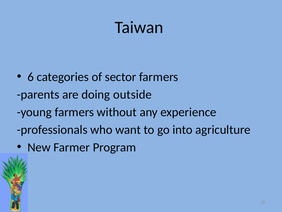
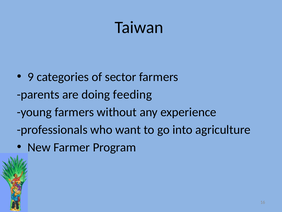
6: 6 -> 9
outside: outside -> feeding
